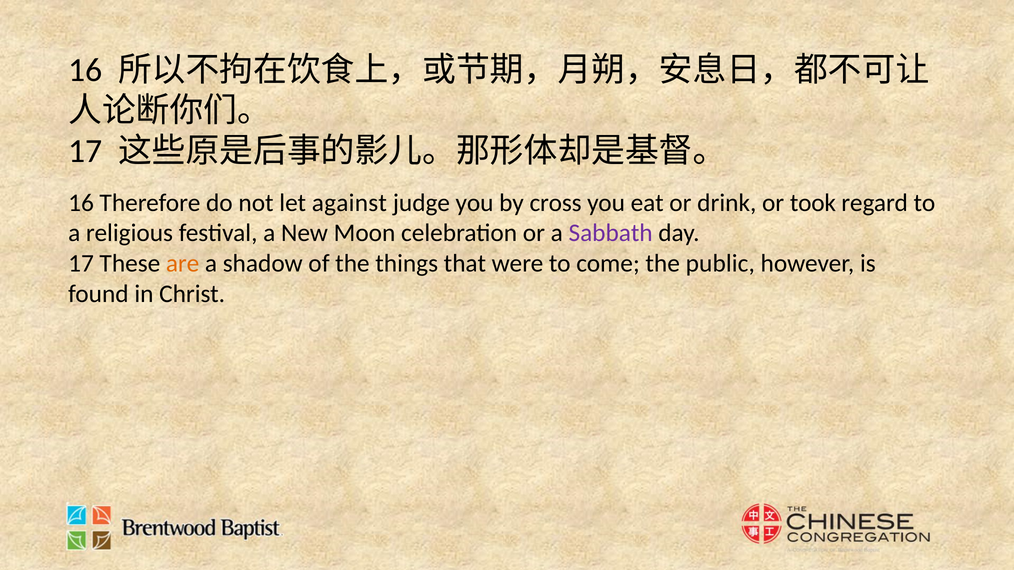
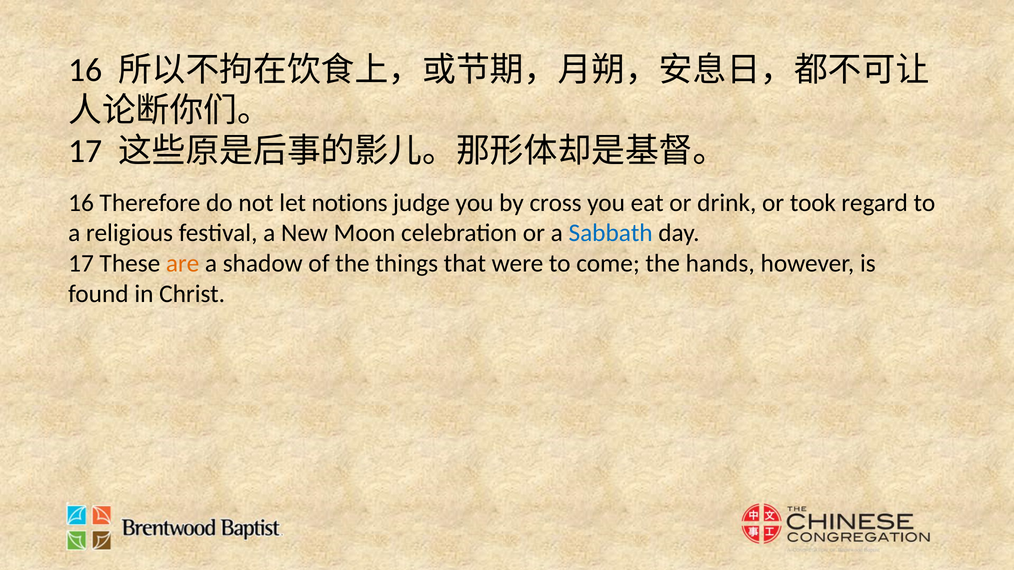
against: against -> notions
Sabbath colour: purple -> blue
public: public -> hands
